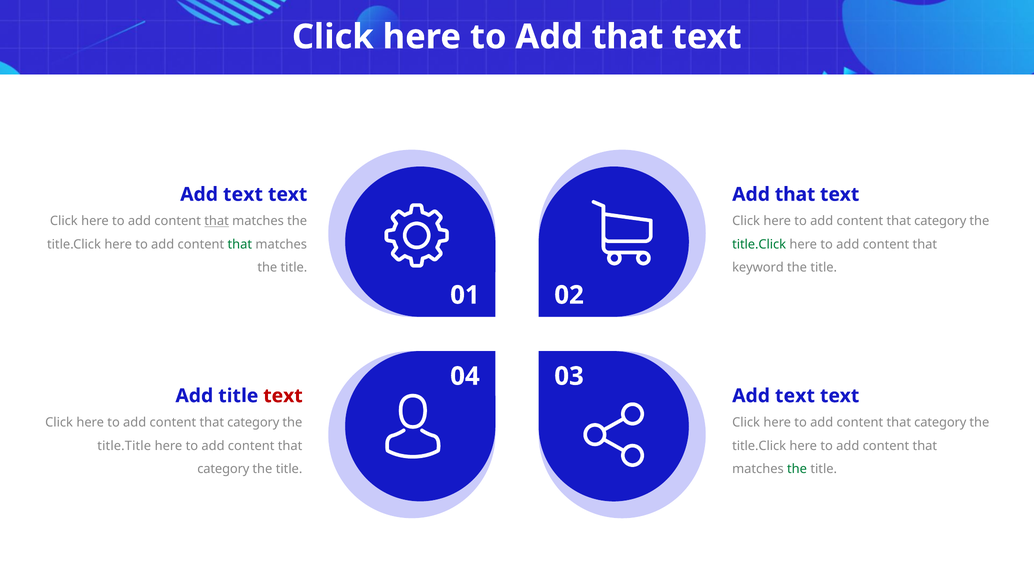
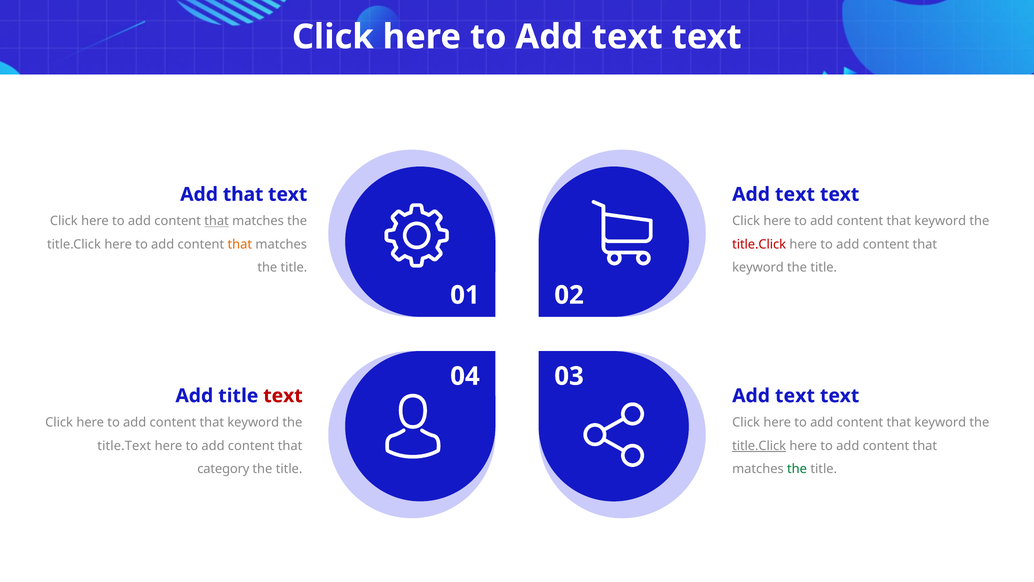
to Add that: that -> text
text at (243, 194): text -> that
that at (795, 194): that -> text
category at (940, 221): category -> keyword
that at (240, 244) colour: green -> orange
title.Click at (759, 244) colour: green -> red
category at (253, 422): category -> keyword
category at (940, 422): category -> keyword
title.Title: title.Title -> title.Text
title.Click at (759, 446) underline: none -> present
